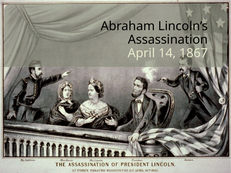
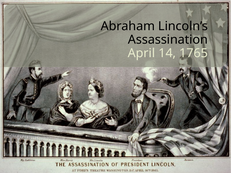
1867: 1867 -> 1765
